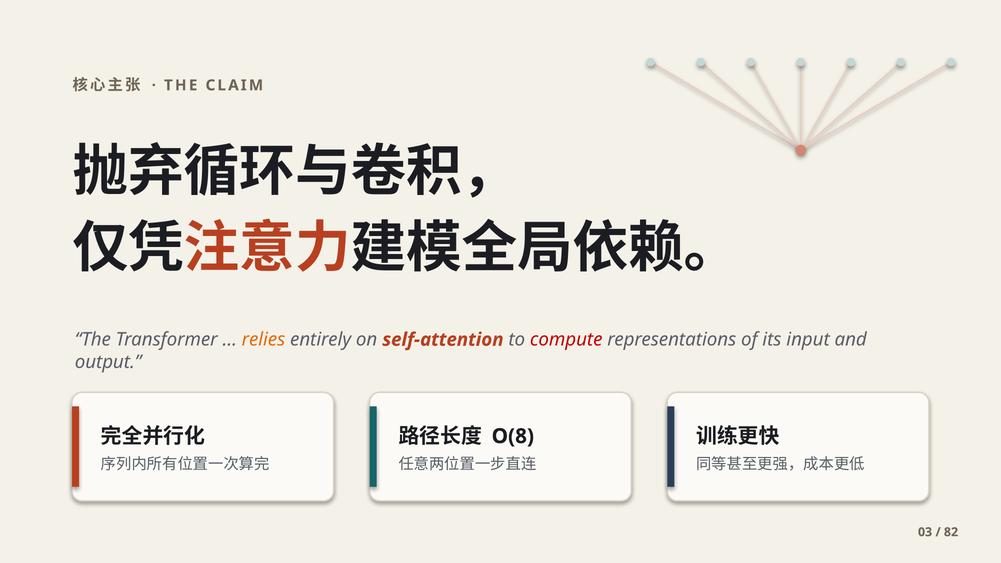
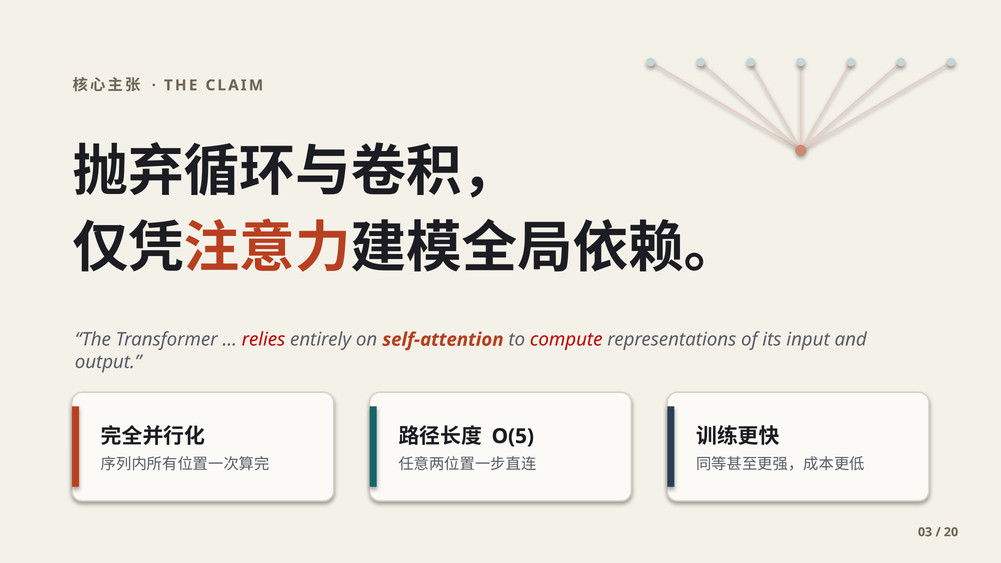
relies colour: orange -> red
O(8: O(8 -> O(5
82: 82 -> 20
